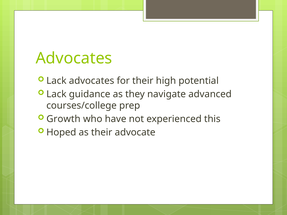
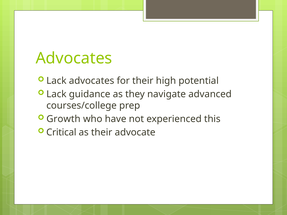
Hoped: Hoped -> Critical
